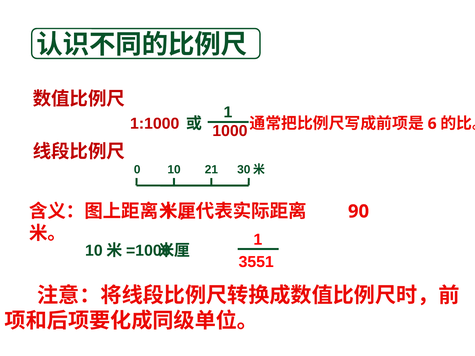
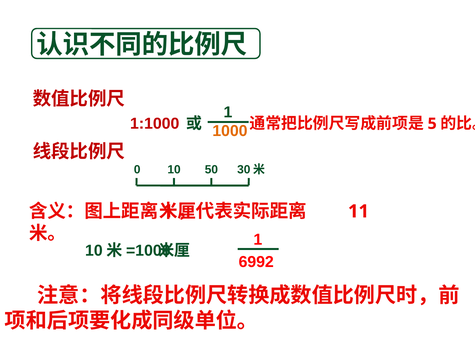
6: 6 -> 5
1000 colour: red -> orange
21: 21 -> 50
90: 90 -> 11
3551: 3551 -> 6992
